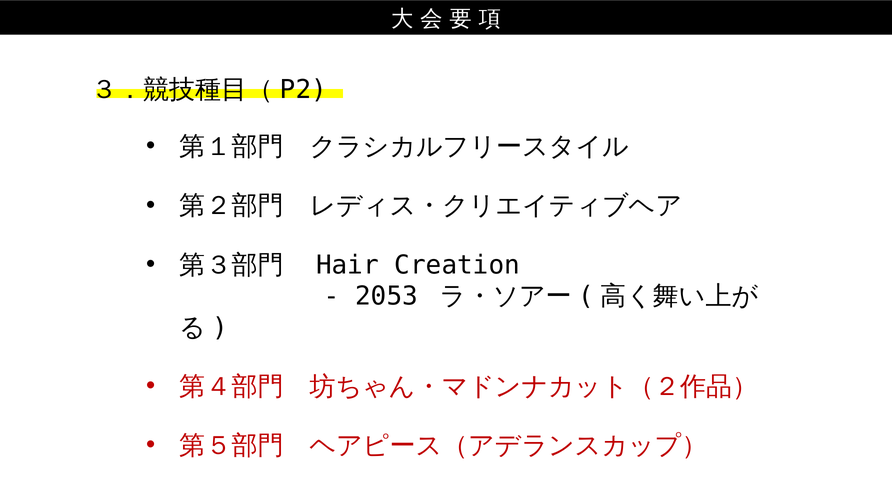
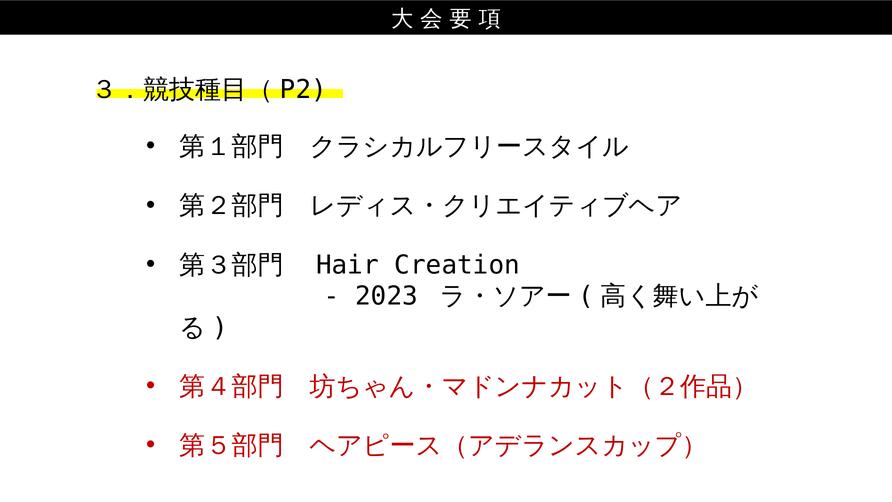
2053: 2053 -> 2023
